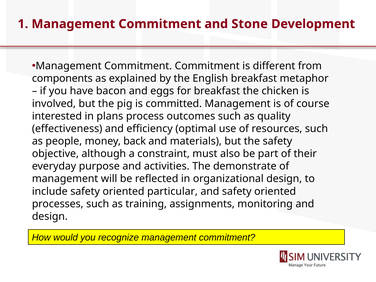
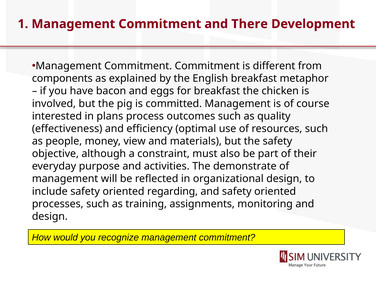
Stone: Stone -> There
back: back -> view
particular: particular -> regarding
